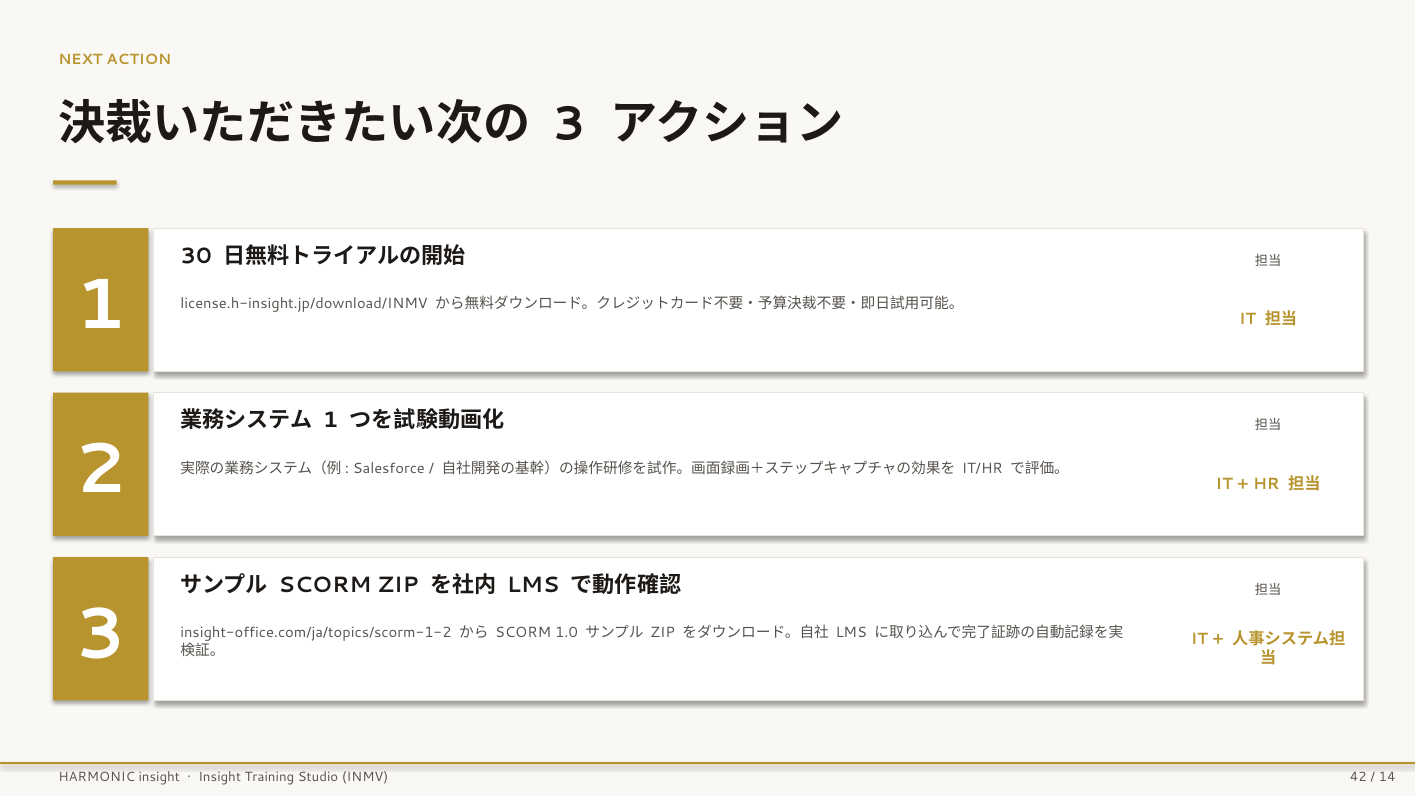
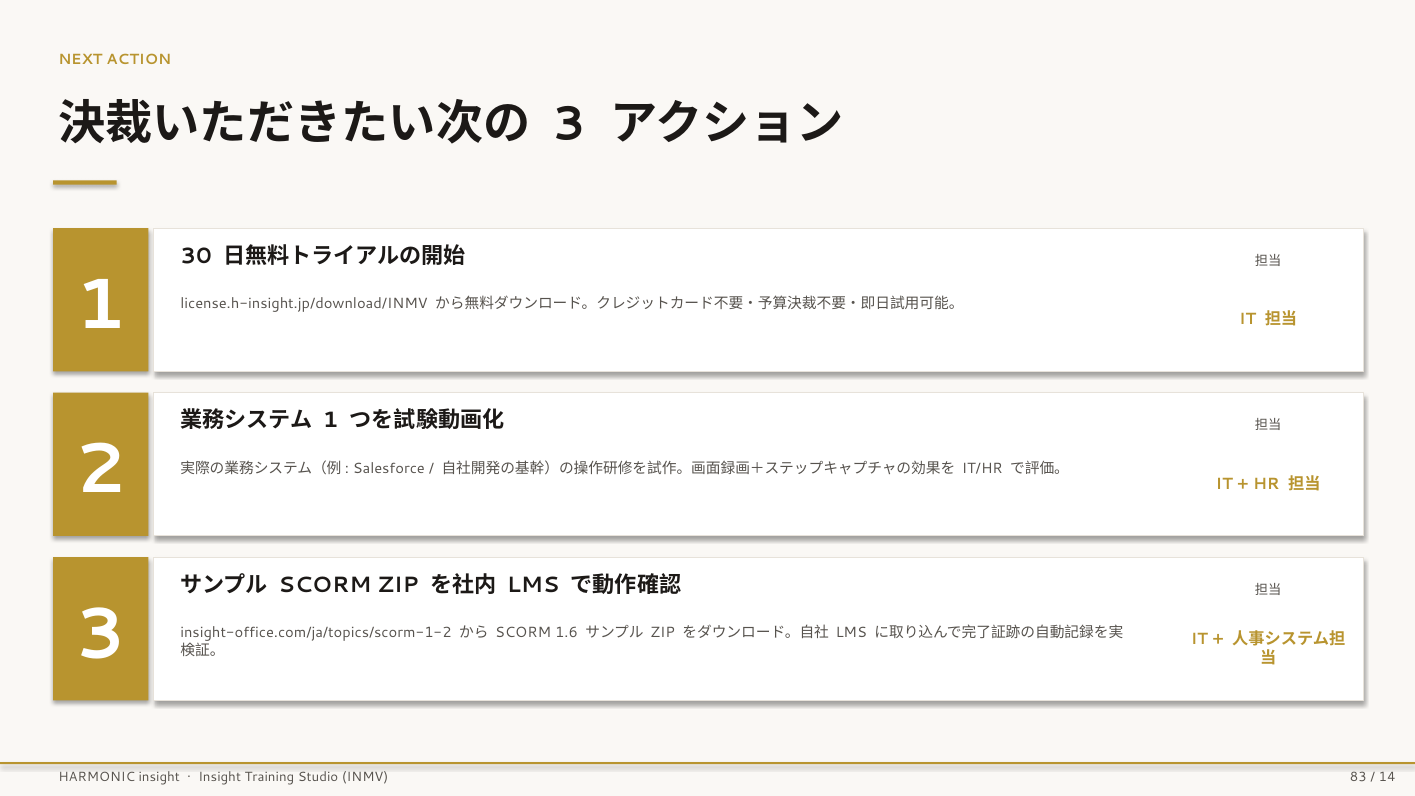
1.0: 1.0 -> 1.6
42: 42 -> 83
